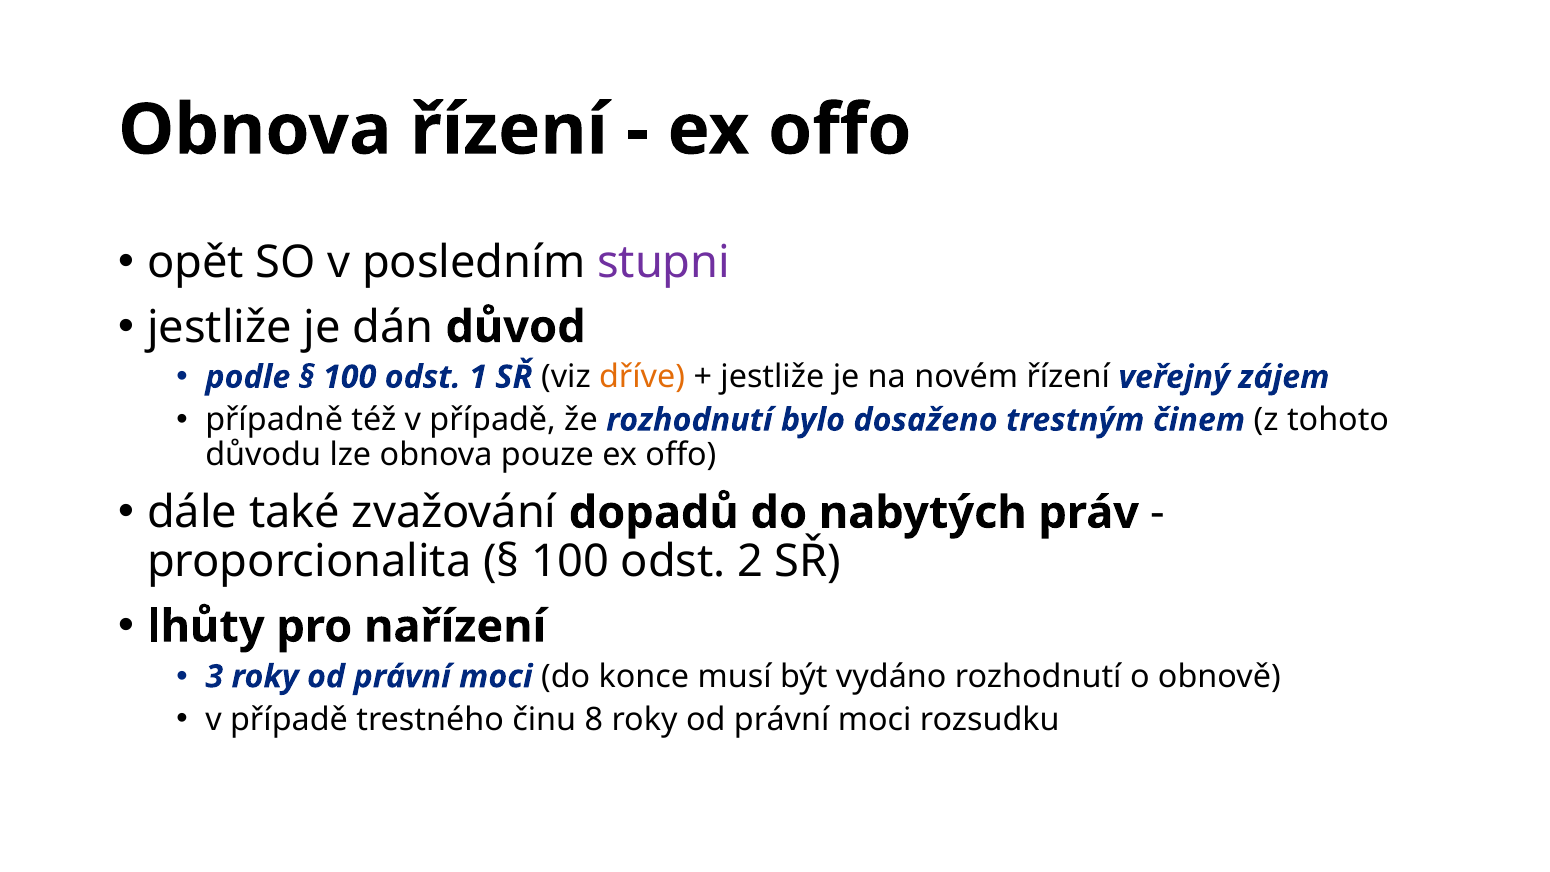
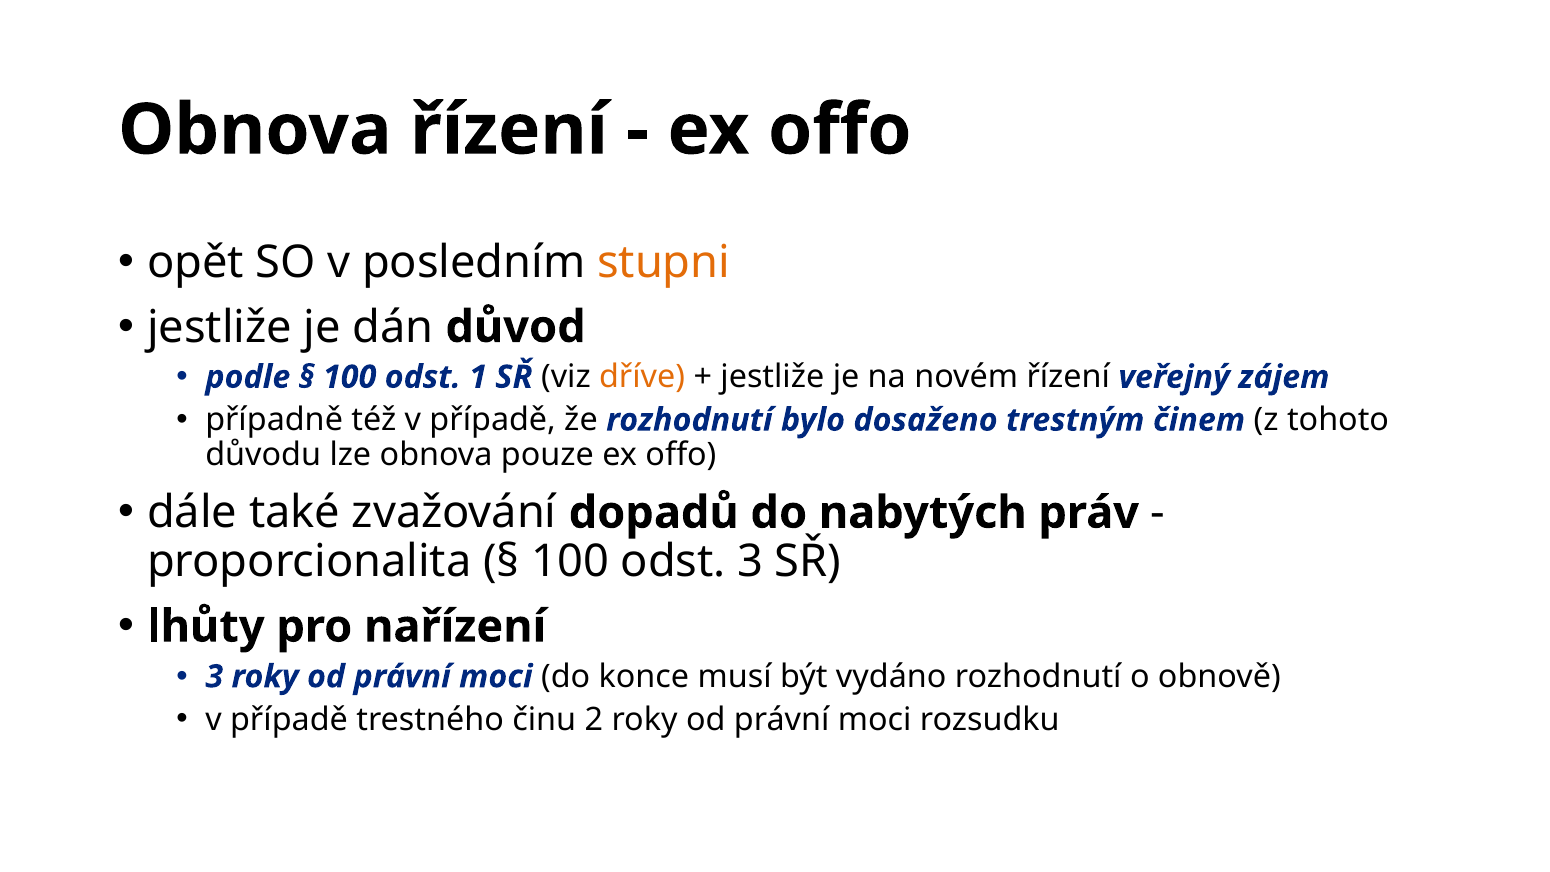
stupni colour: purple -> orange
odst 2: 2 -> 3
8: 8 -> 2
